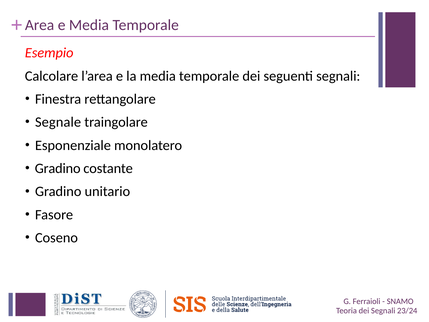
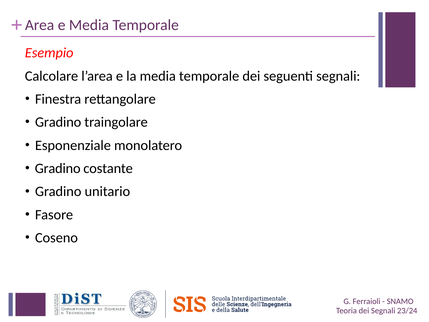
Segnale at (58, 122): Segnale -> Gradino
